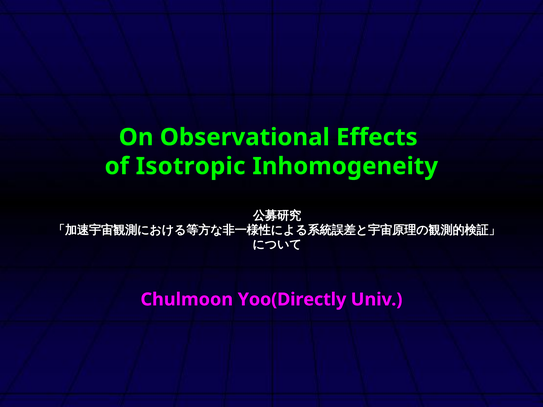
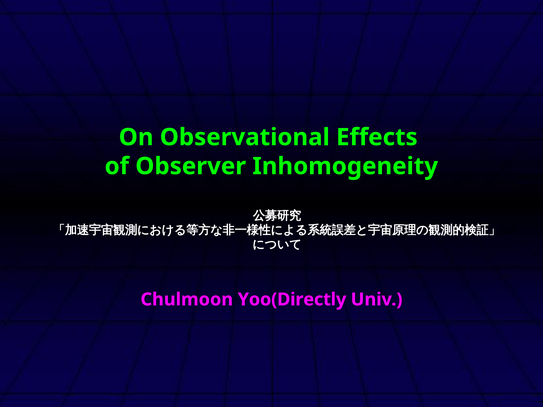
Isotropic: Isotropic -> Observer
